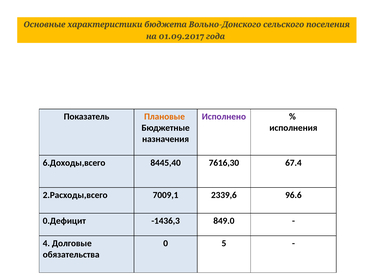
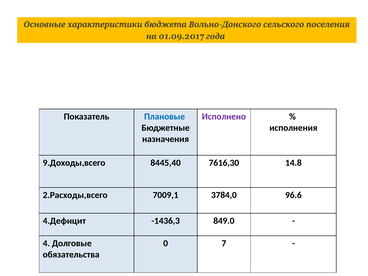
Плановые colour: orange -> blue
6.Доходы,всего: 6.Доходы,всего -> 9.Доходы,всего
67.4: 67.4 -> 14.8
2339,6: 2339,6 -> 3784,0
0.Дефицит: 0.Дефицит -> 4.Дефицит
5: 5 -> 7
